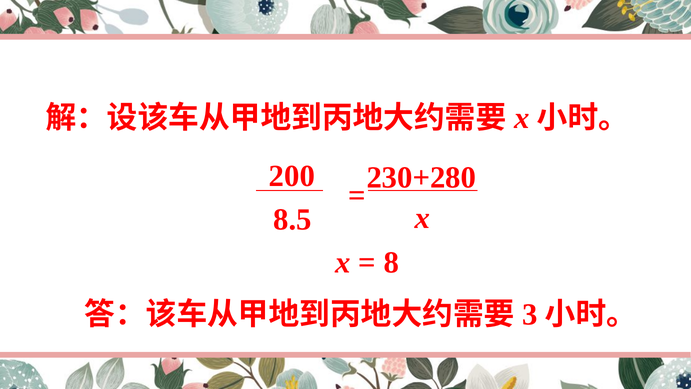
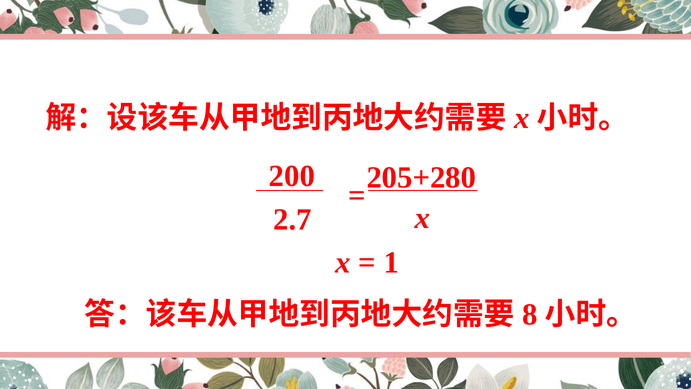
230+280: 230+280 -> 205+280
8.5: 8.5 -> 2.7
8: 8 -> 1
3: 3 -> 8
